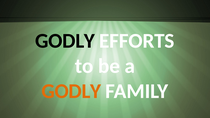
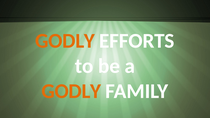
GODLY at (65, 41) colour: black -> orange
